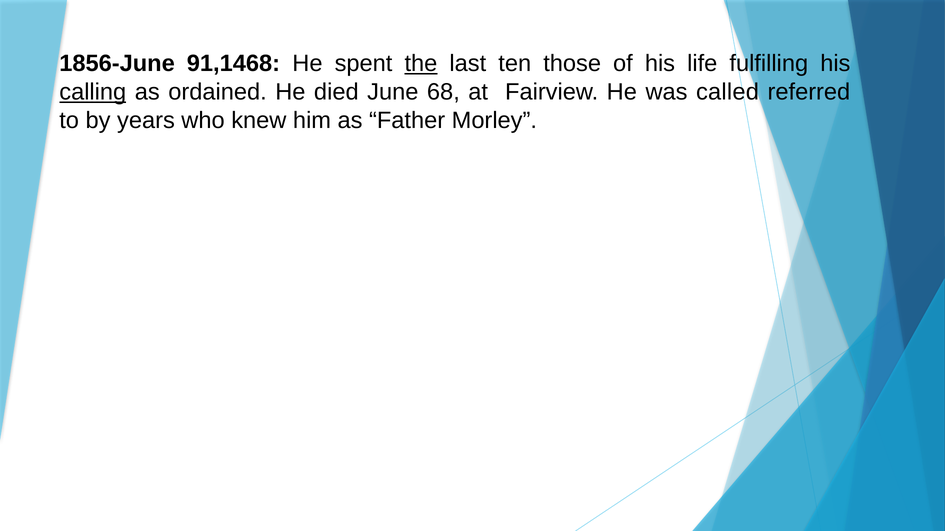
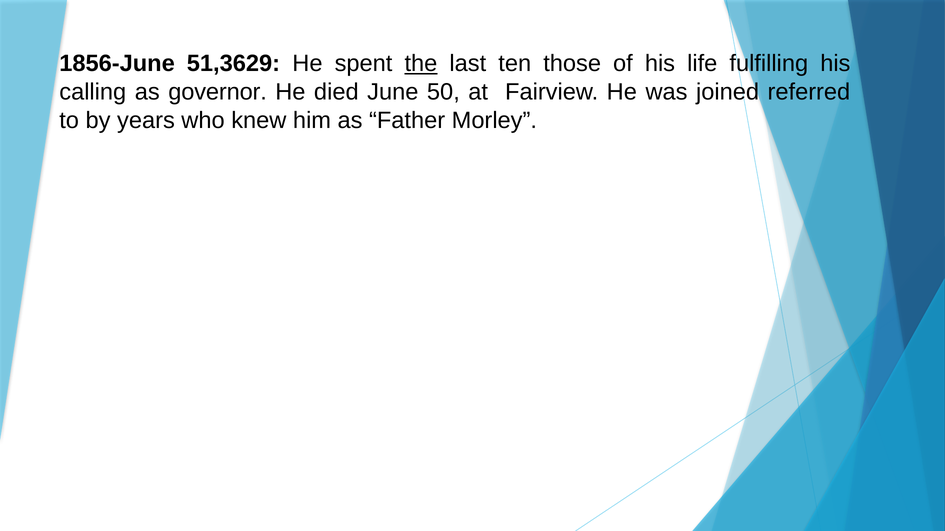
91,1468: 91,1468 -> 51,3629
calling underline: present -> none
ordained: ordained -> governor
68: 68 -> 50
called: called -> joined
